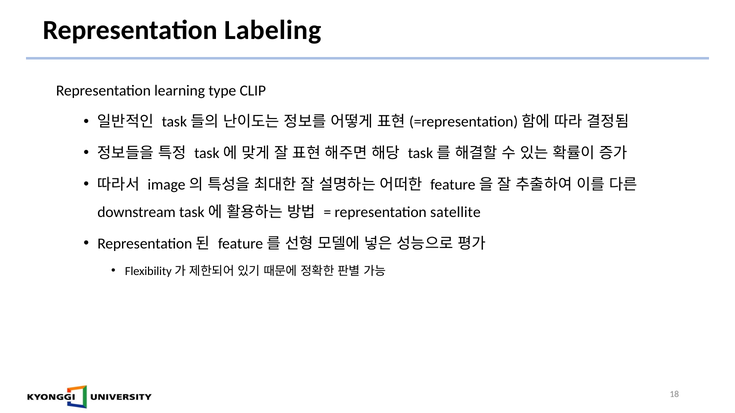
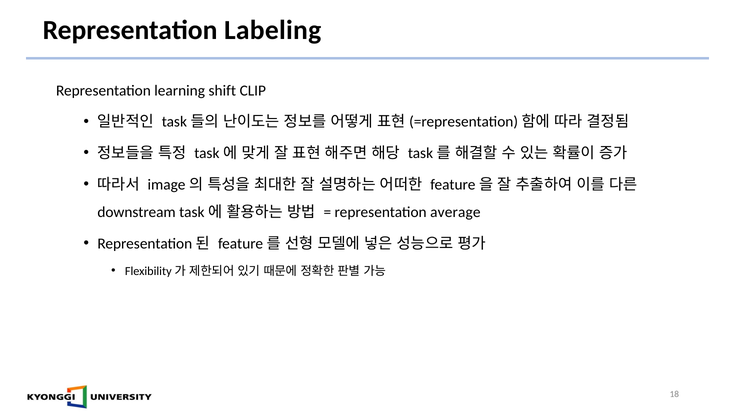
type: type -> shift
satellite: satellite -> average
